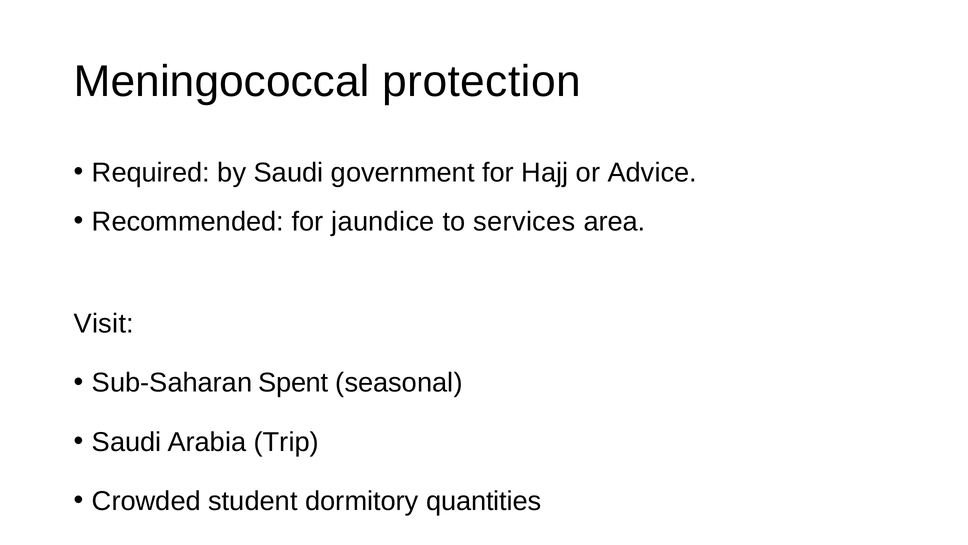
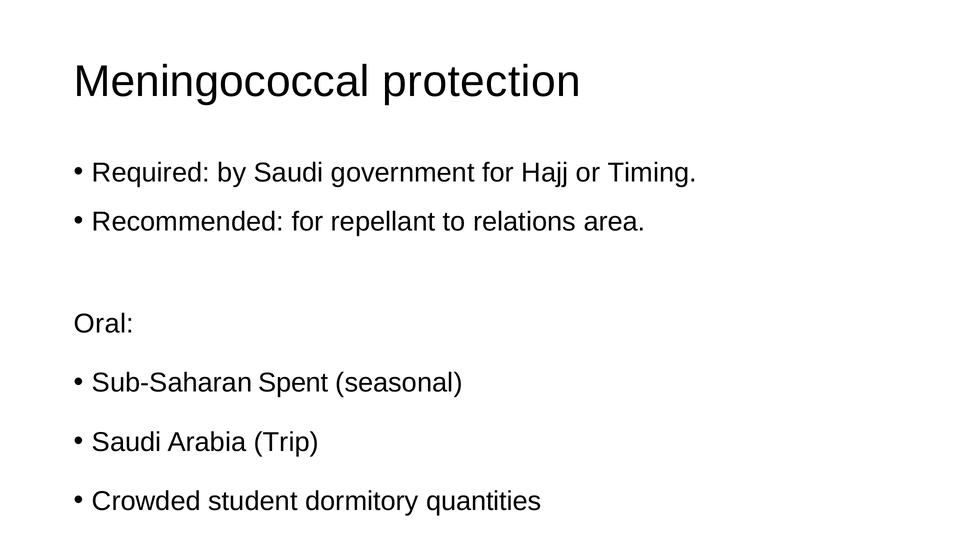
Advice: Advice -> Timing
jaundice: jaundice -> repellant
services: services -> relations
Visit: Visit -> Oral
